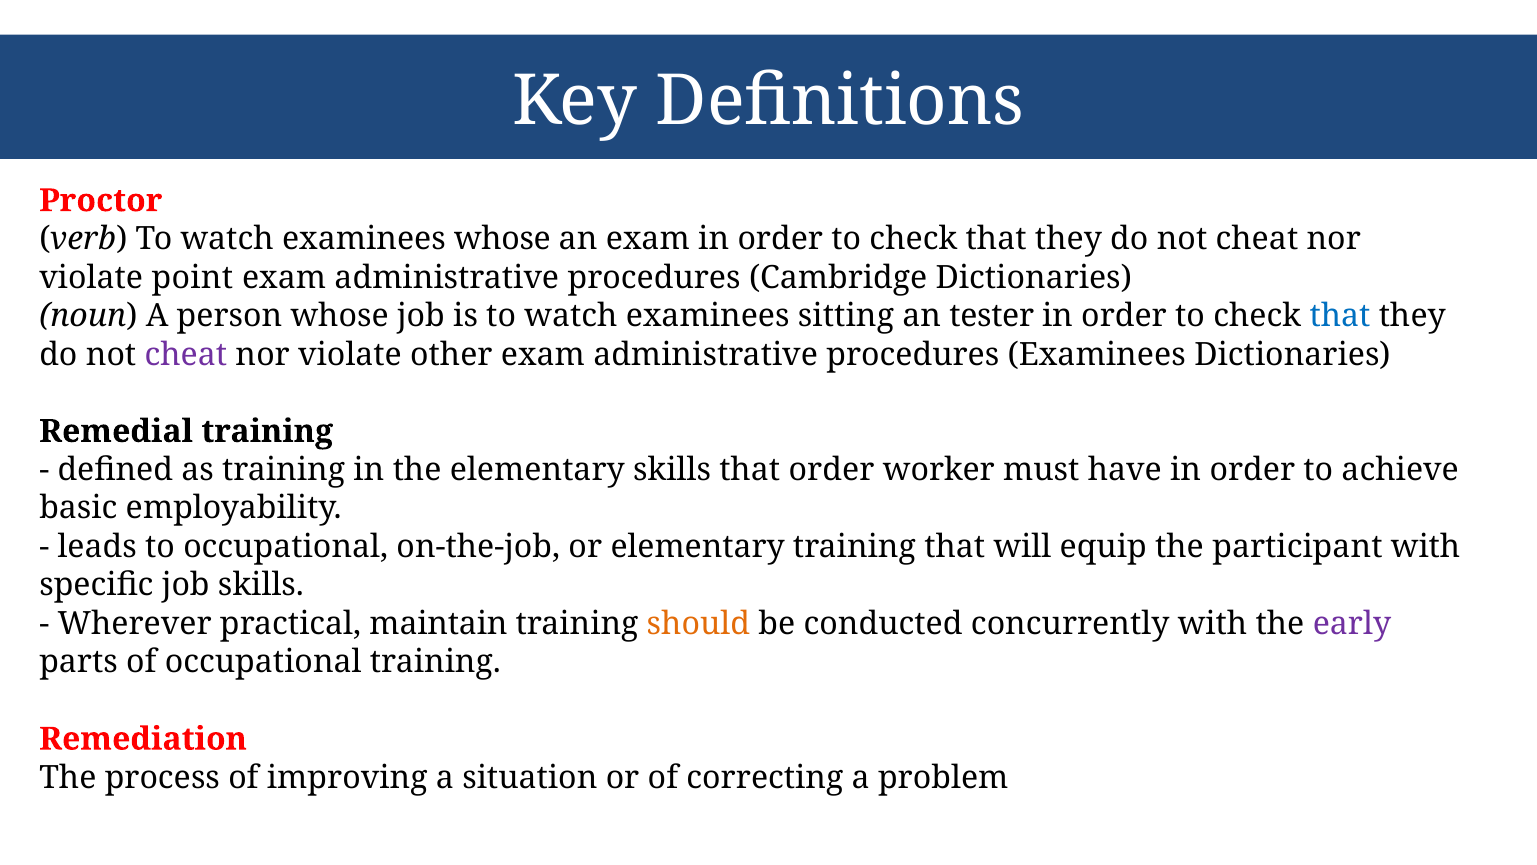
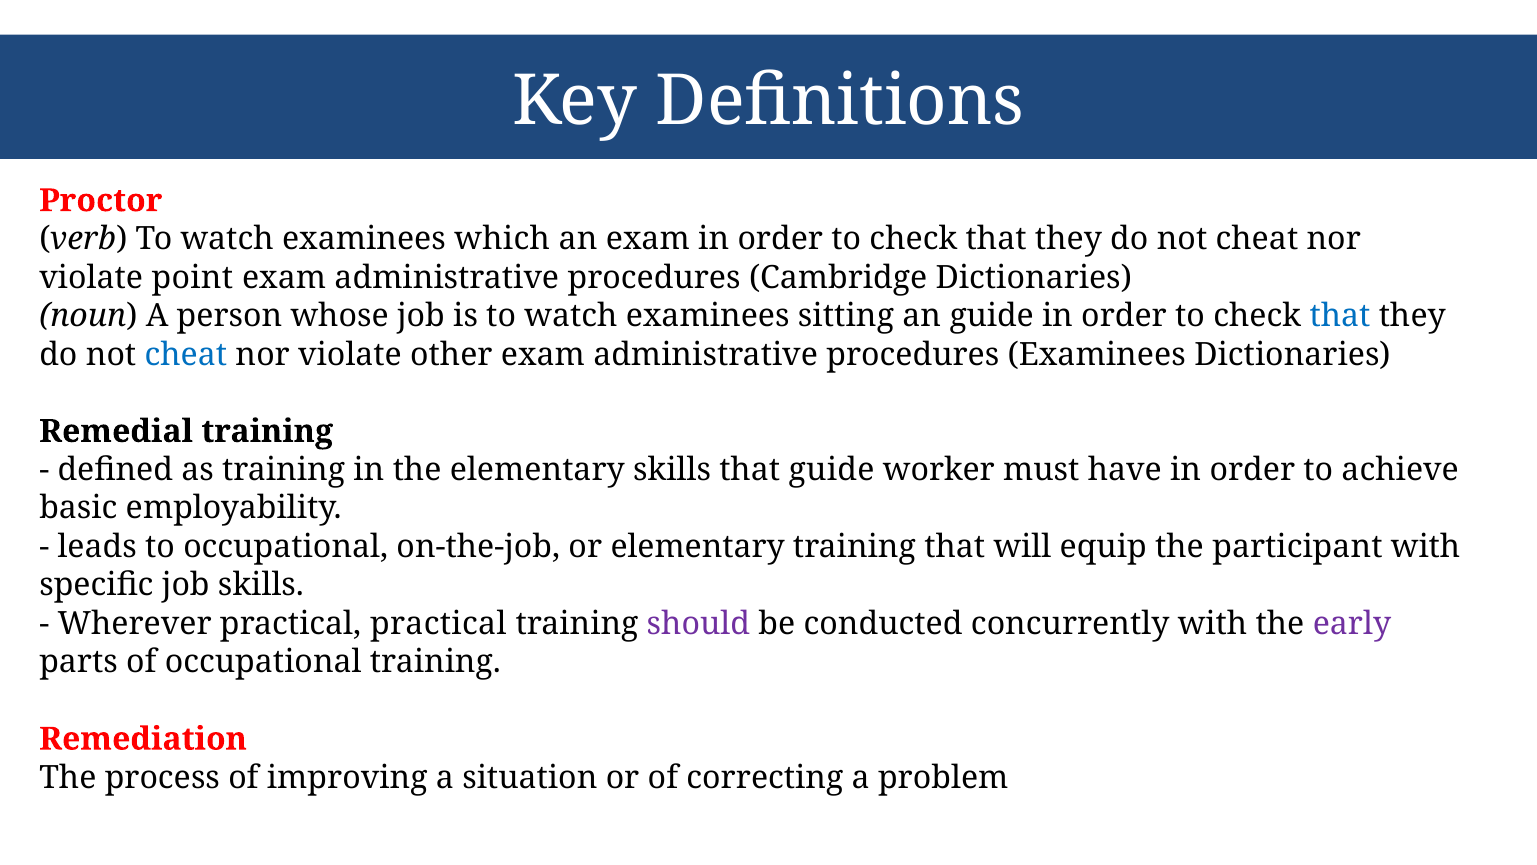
examinees whose: whose -> which
an tester: tester -> guide
cheat at (186, 354) colour: purple -> blue
that order: order -> guide
practical maintain: maintain -> practical
should colour: orange -> purple
